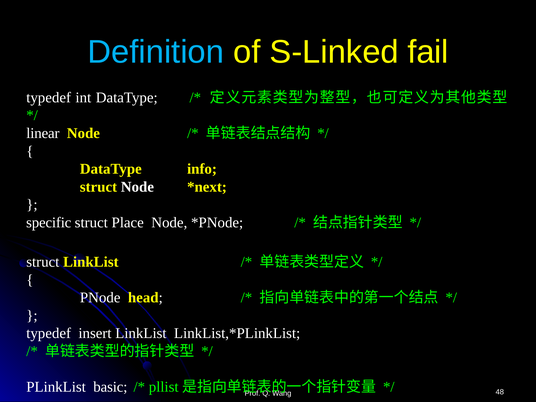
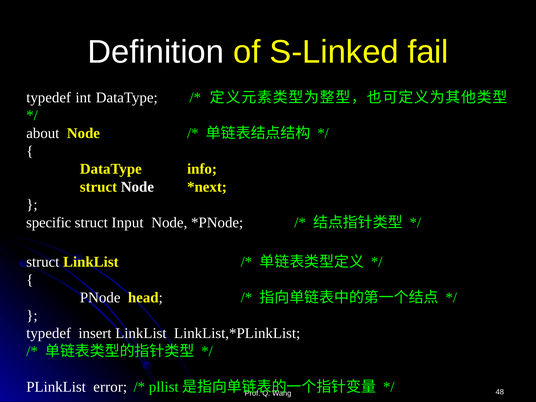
Definition colour: light blue -> white
linear: linear -> about
Place: Place -> Input
basic: basic -> error
